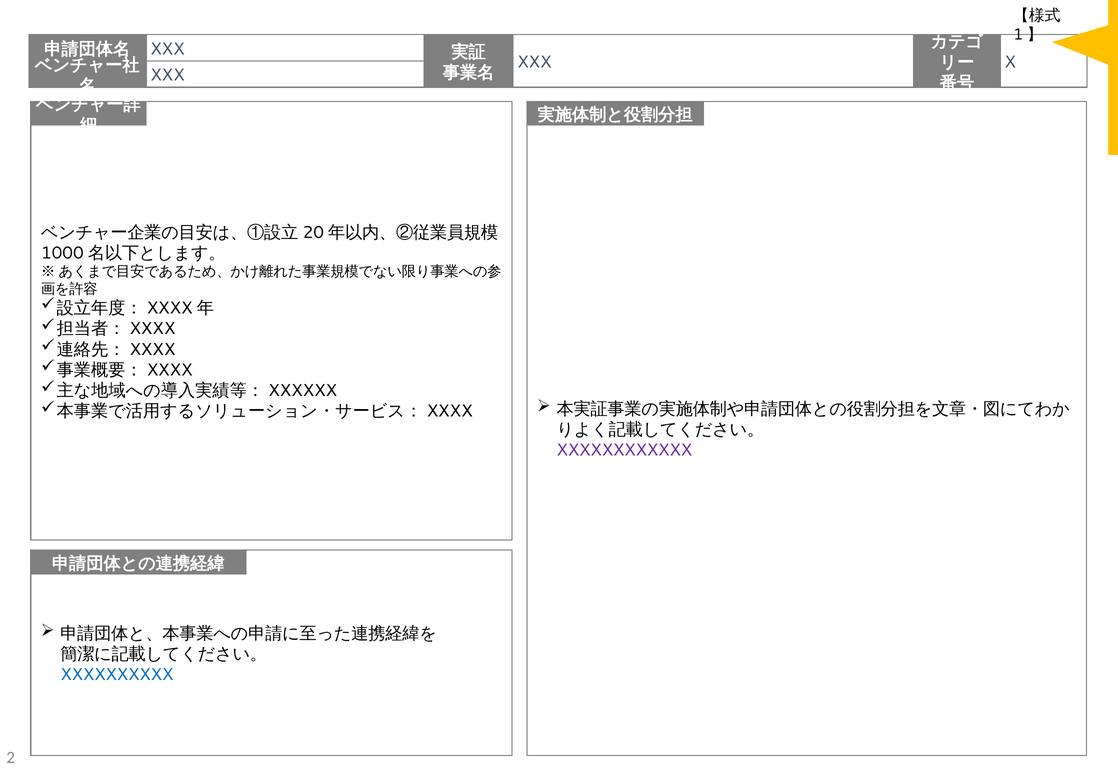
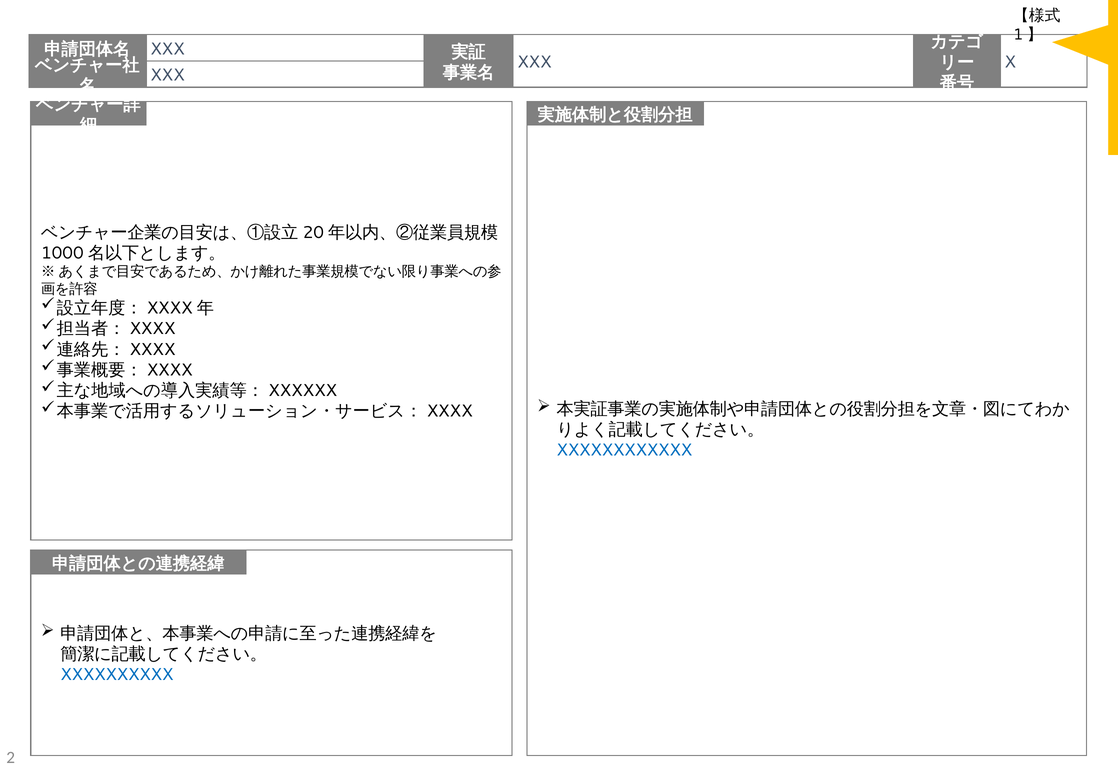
XXXXXXXXXXXX colour: purple -> blue
